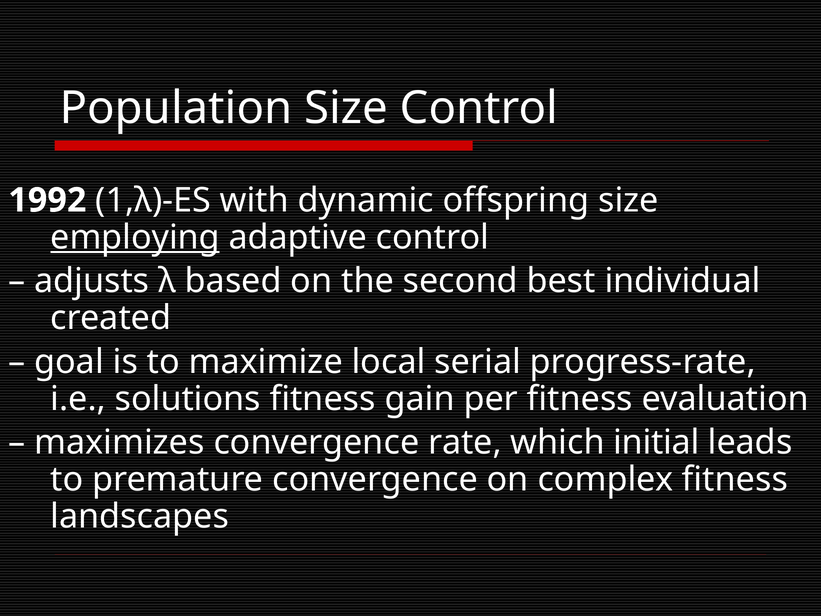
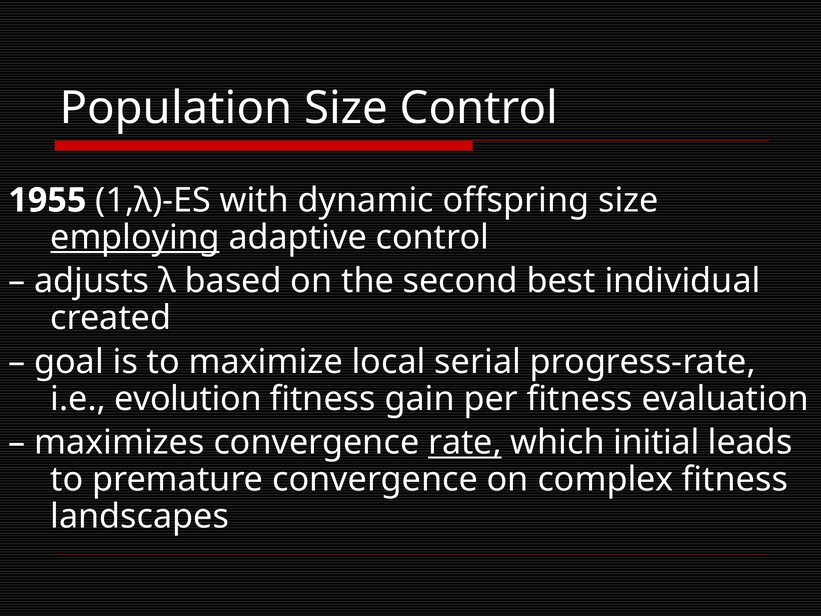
1992: 1992 -> 1955
solutions: solutions -> evolution
rate underline: none -> present
